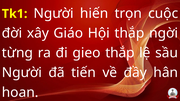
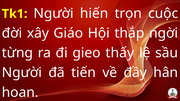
gieo thắp: thắp -> thấy
